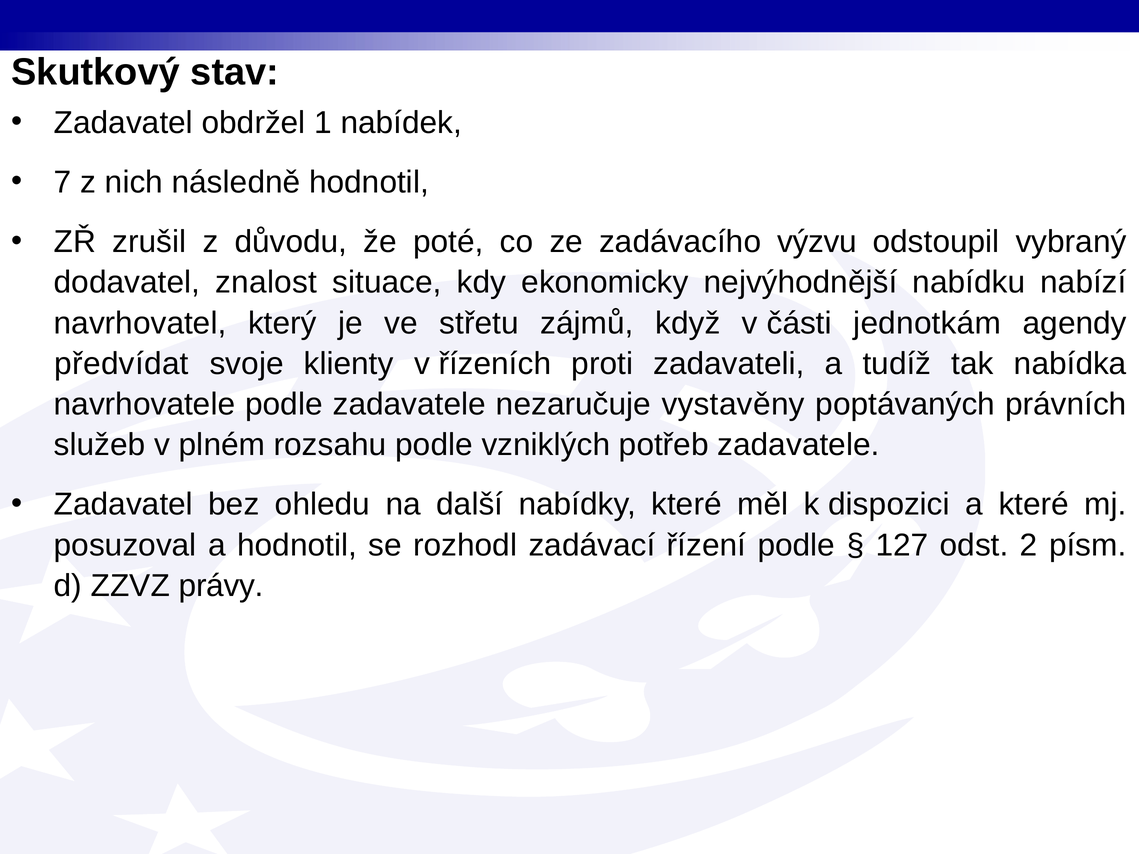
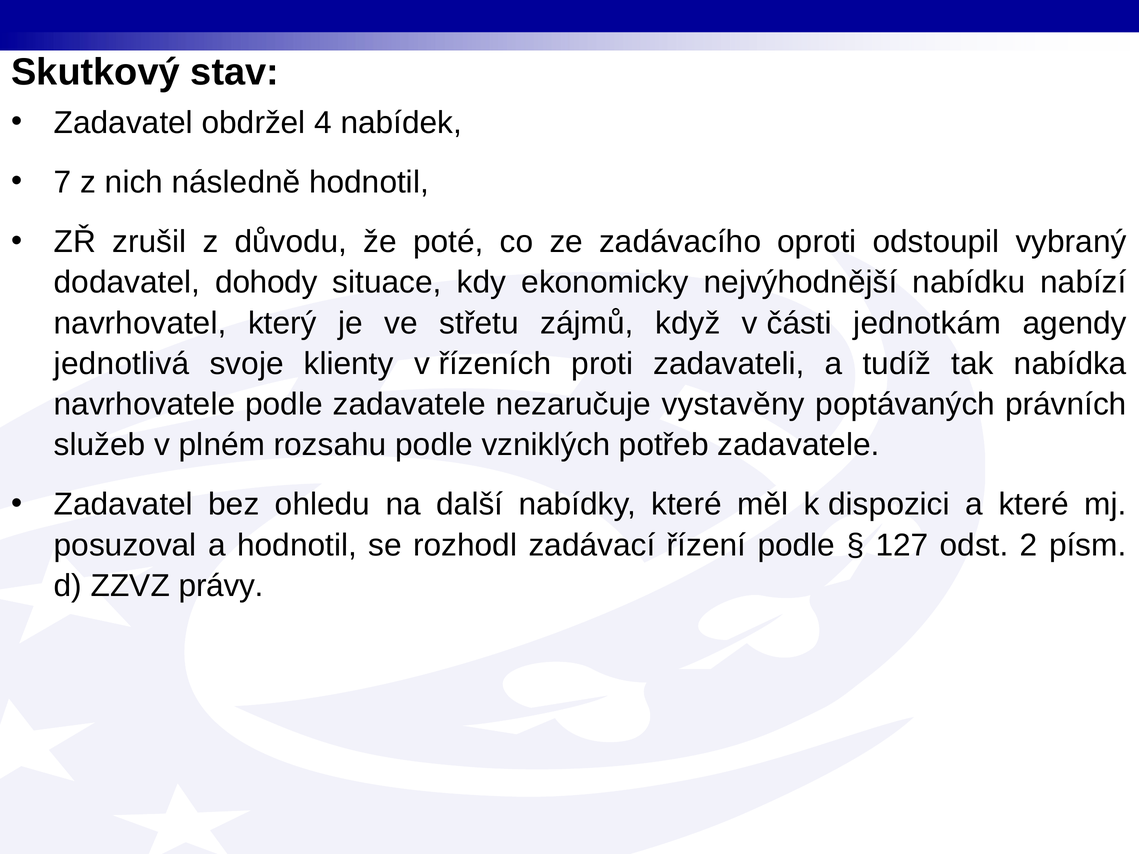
1: 1 -> 4
výzvu: výzvu -> oproti
znalost: znalost -> dohody
předvídat: předvídat -> jednotlivá
